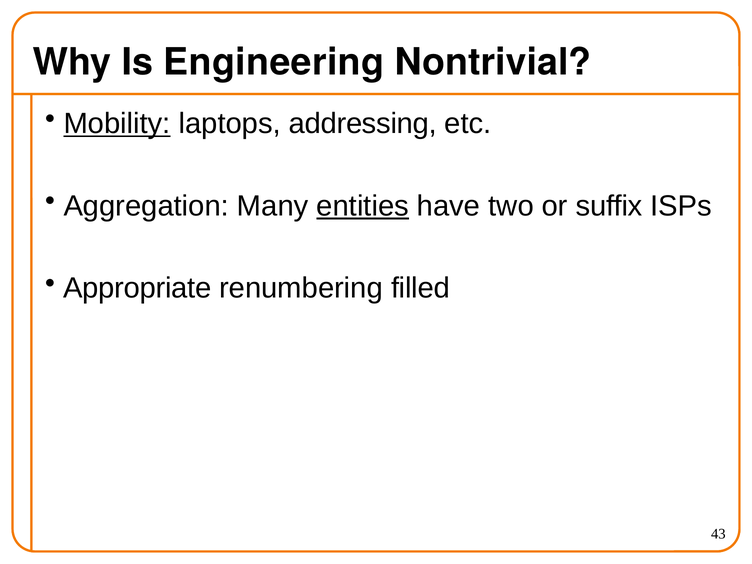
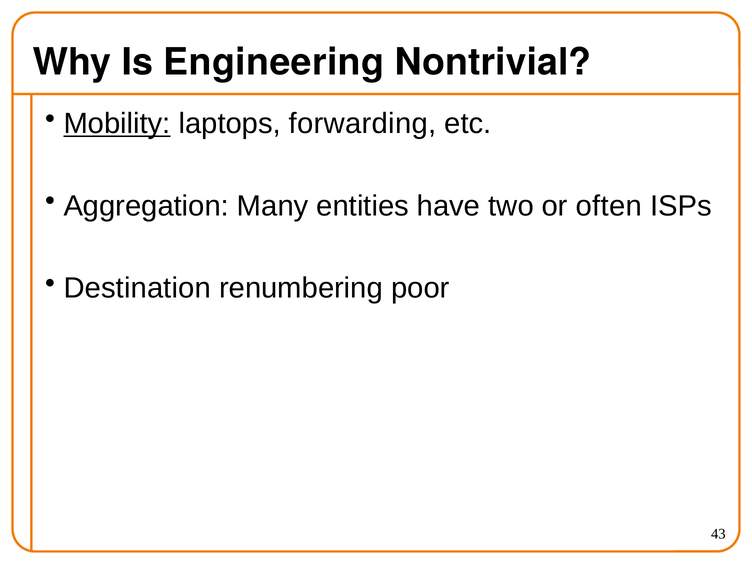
addressing: addressing -> forwarding
entities underline: present -> none
suffix: suffix -> often
Appropriate: Appropriate -> Destination
filled: filled -> poor
